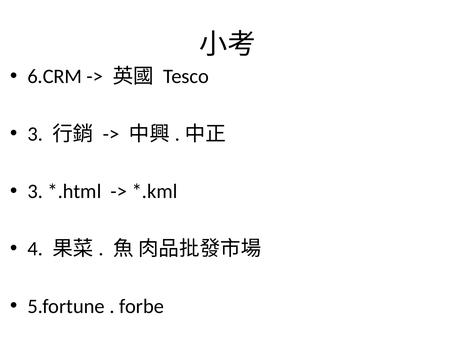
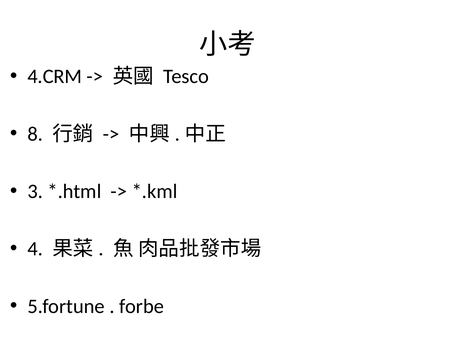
6.CRM: 6.CRM -> 4.CRM
3 at (35, 134): 3 -> 8
